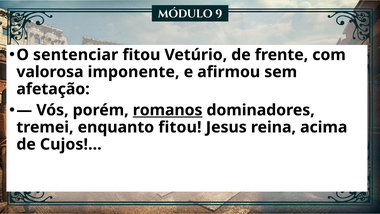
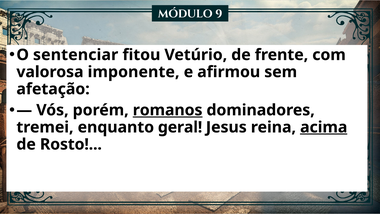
enquanto fitou: fitou -> geral
acima underline: none -> present
Cujos: Cujos -> Rosto
